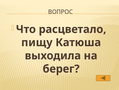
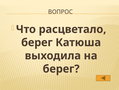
пищу at (37, 42): пищу -> берег
